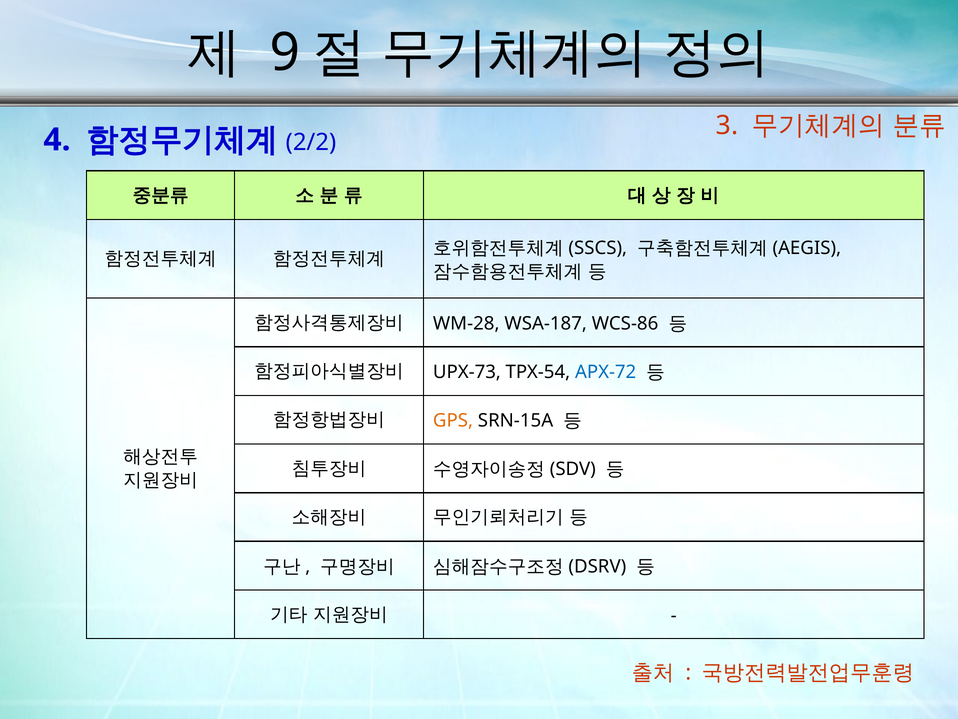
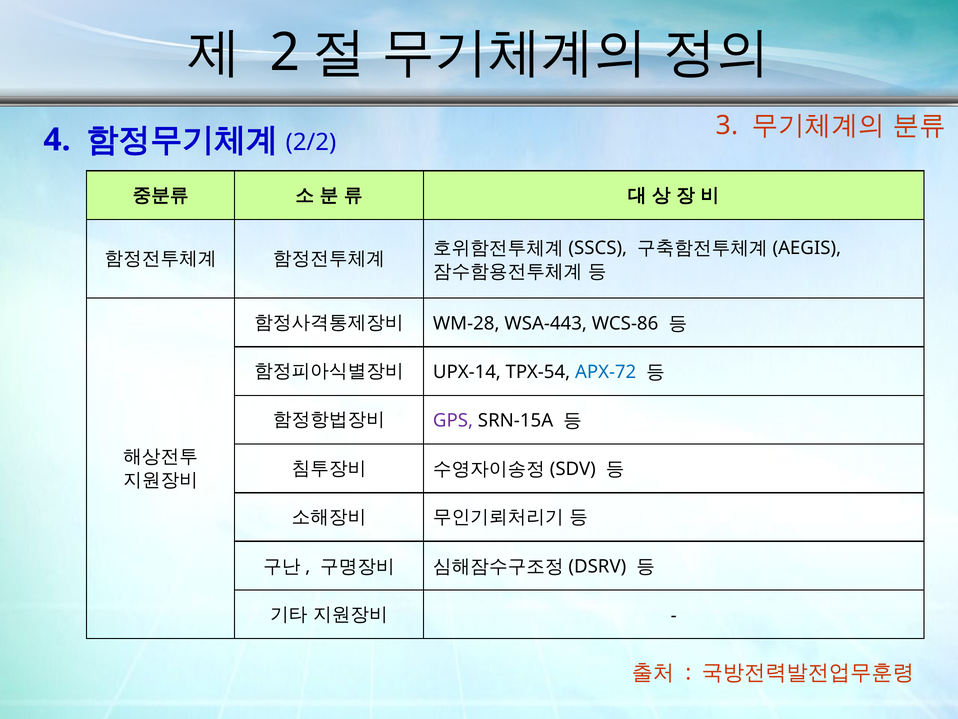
9: 9 -> 2
WSA-187: WSA-187 -> WSA-443
UPX-73: UPX-73 -> UPX-14
GPS colour: orange -> purple
